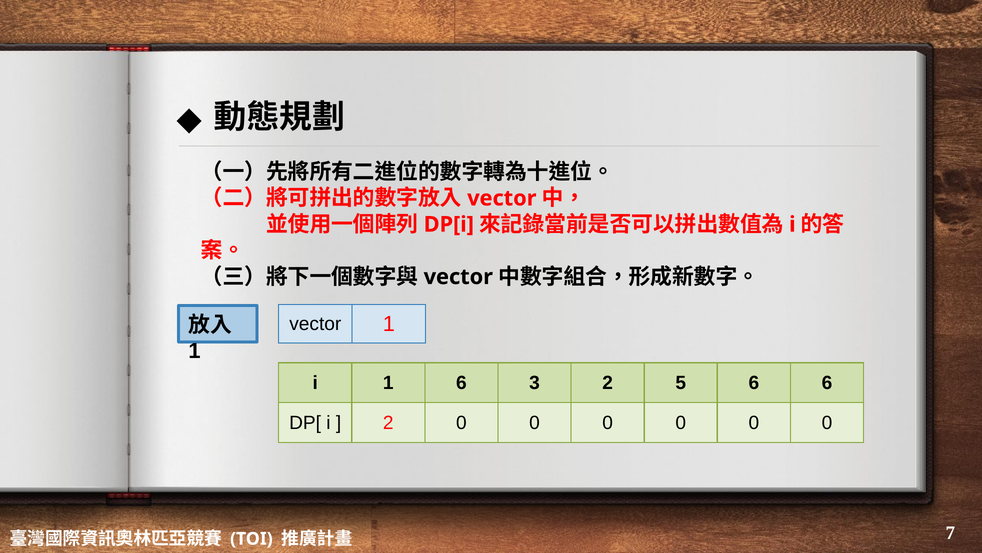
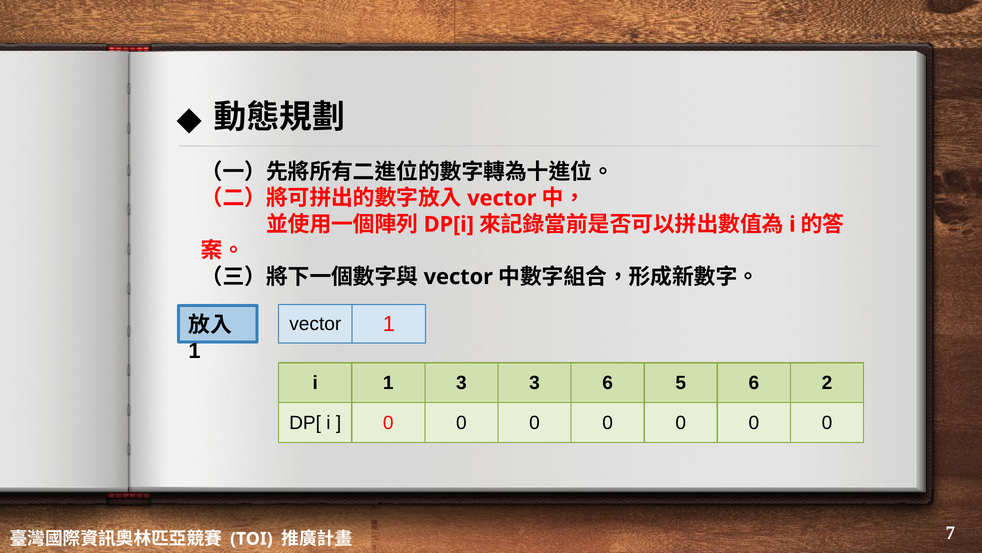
1 6: 6 -> 3
3 2: 2 -> 6
6 6: 6 -> 2
2 at (388, 422): 2 -> 0
